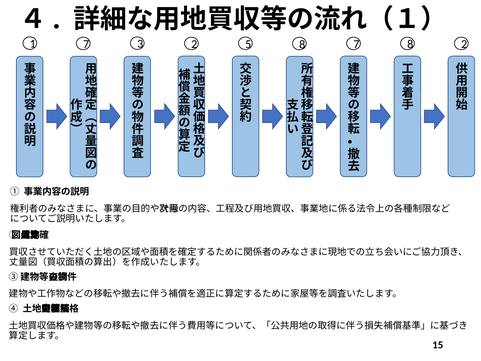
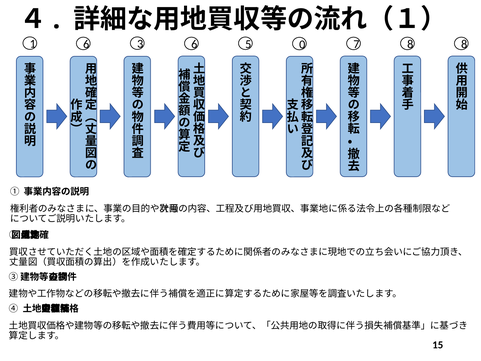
1 7: 7 -> 6
3 2: 2 -> 6
5 8: 8 -> 0
7 2: 2 -> 8
